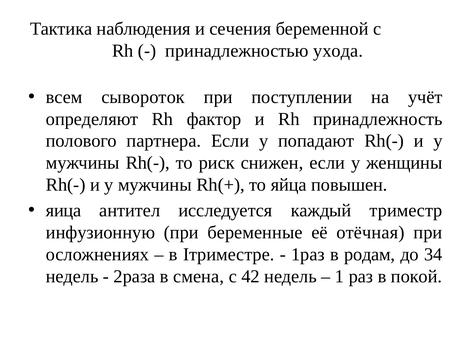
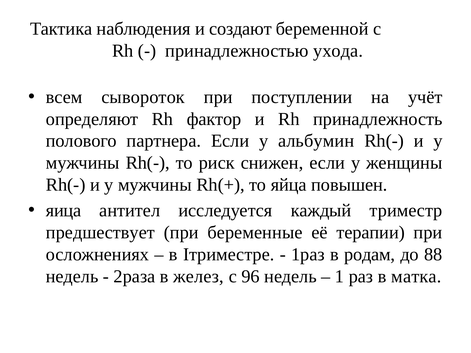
сечения: сечения -> создают
попадают: попадают -> альбумин
инфузионную: инфузионную -> предшествует
отёчная: отёчная -> терапии
34: 34 -> 88
смена: смена -> желез
42: 42 -> 96
покой: покой -> матка
